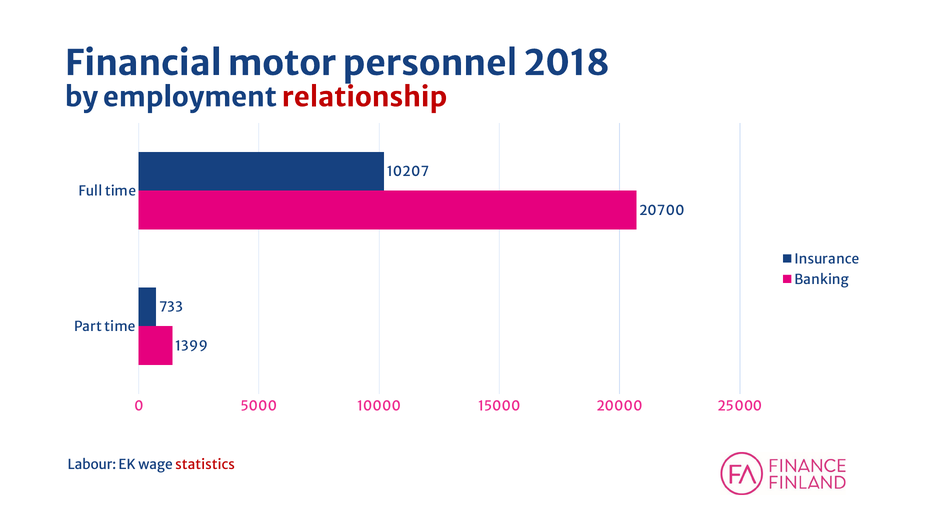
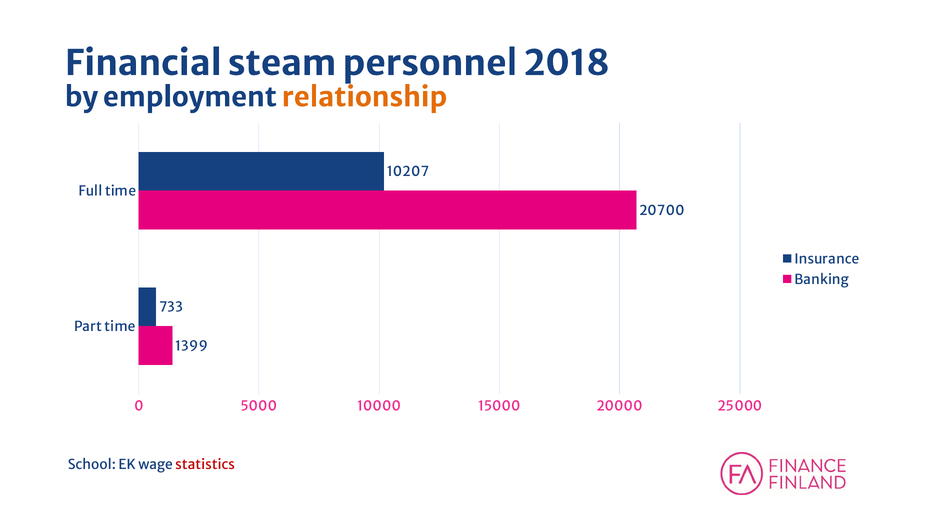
motor: motor -> steam
relationship colour: red -> orange
Labour: Labour -> School
